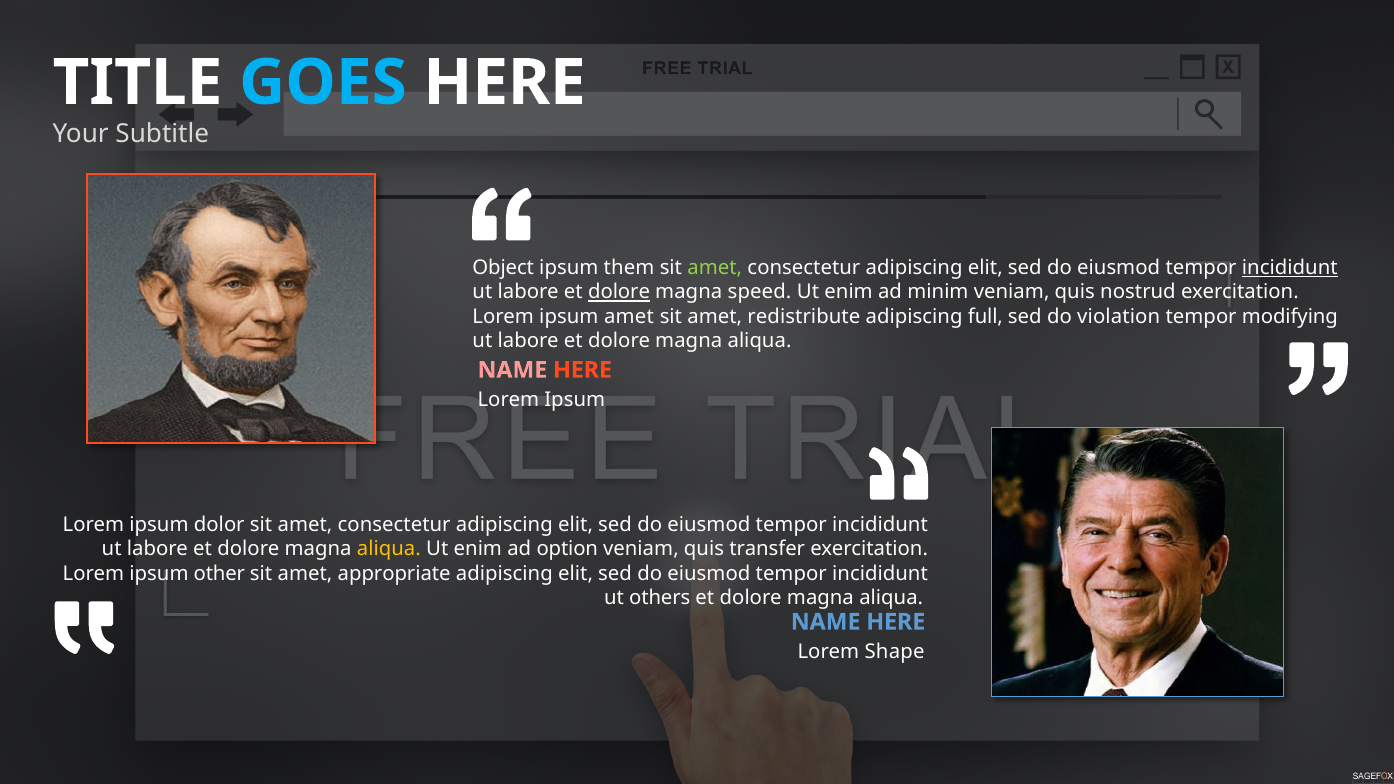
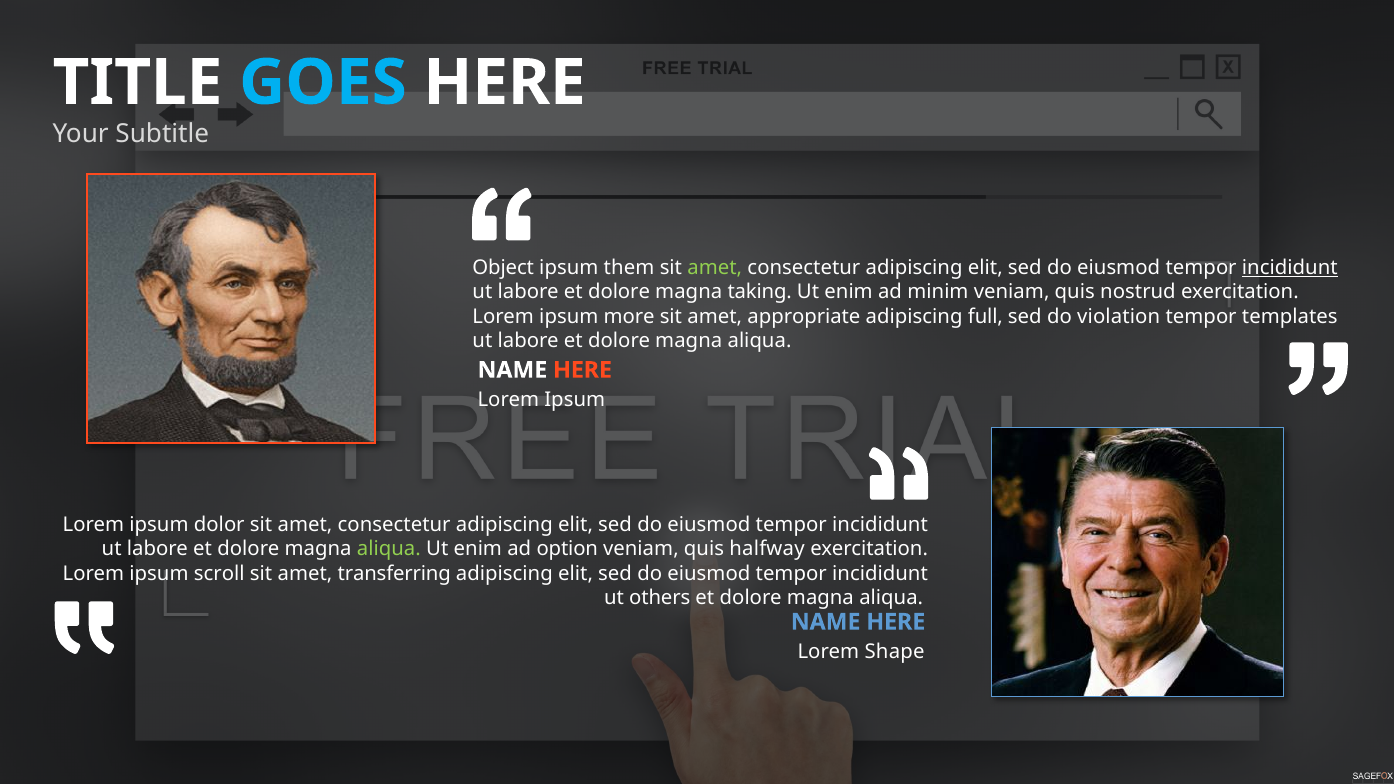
dolore at (619, 292) underline: present -> none
speed: speed -> taking
ipsum amet: amet -> more
redistribute: redistribute -> appropriate
modifying: modifying -> templates
NAME at (512, 370) colour: pink -> white
aliqua at (389, 549) colour: yellow -> light green
transfer: transfer -> halfway
other: other -> scroll
appropriate: appropriate -> transferring
